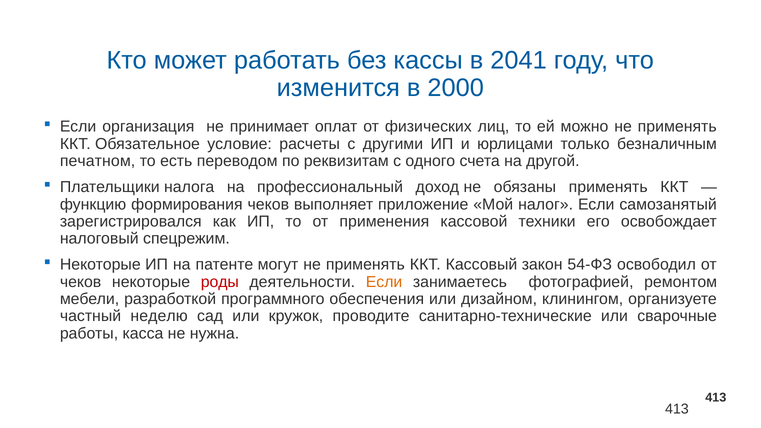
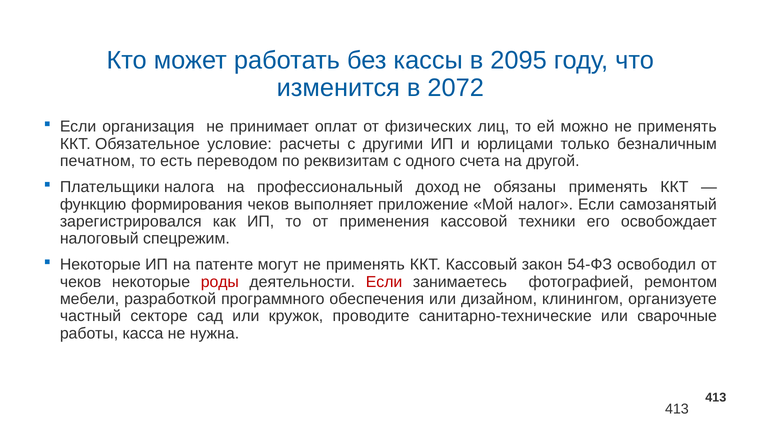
2041: 2041 -> 2095
2000: 2000 -> 2072
Если at (384, 282) colour: orange -> red
неделю: неделю -> секторе
